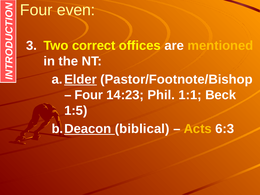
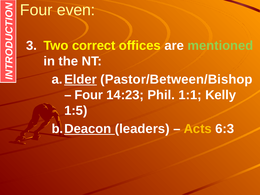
mentioned colour: yellow -> light green
Pastor/Footnote/Bishop: Pastor/Footnote/Bishop -> Pastor/Between/Bishop
Beck: Beck -> Kelly
biblical: biblical -> leaders
